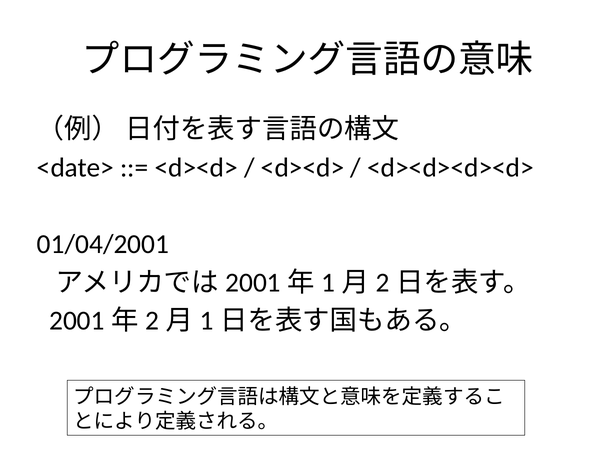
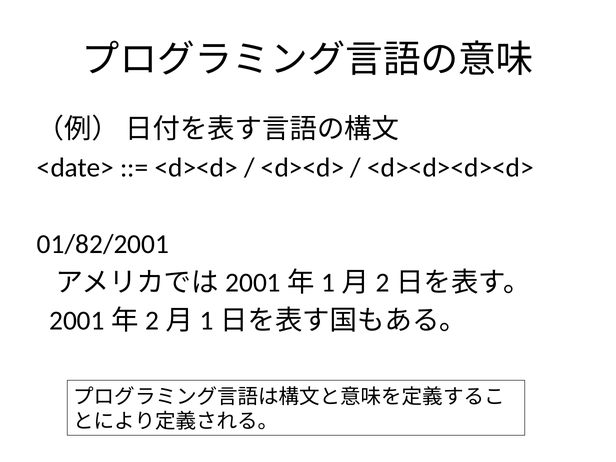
01/04/2001: 01/04/2001 -> 01/82/2001
